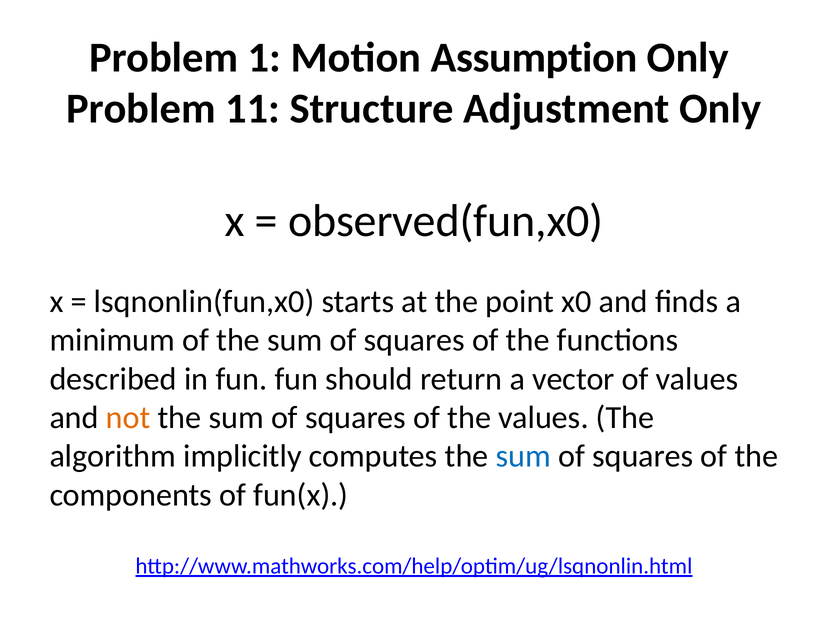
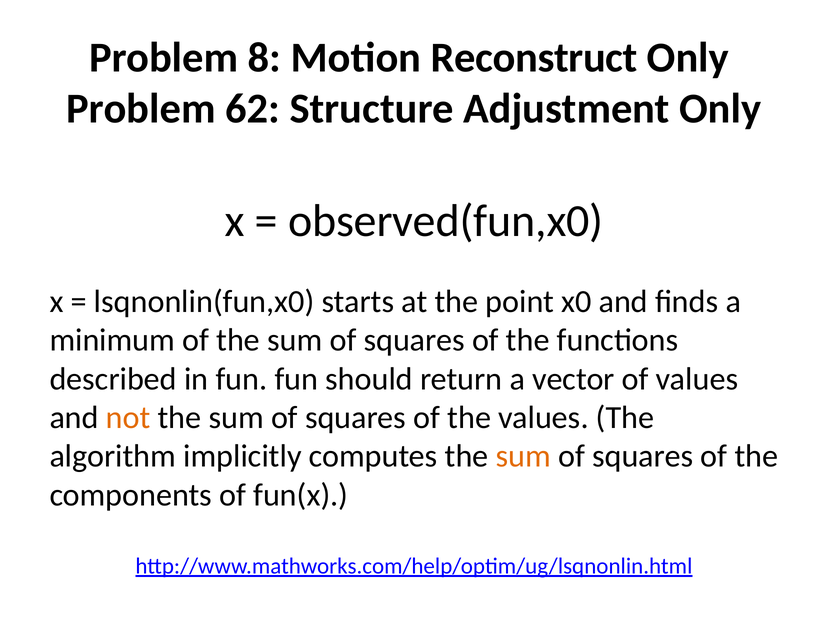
1: 1 -> 8
Assumption: Assumption -> Reconstruct
11: 11 -> 62
sum at (523, 456) colour: blue -> orange
